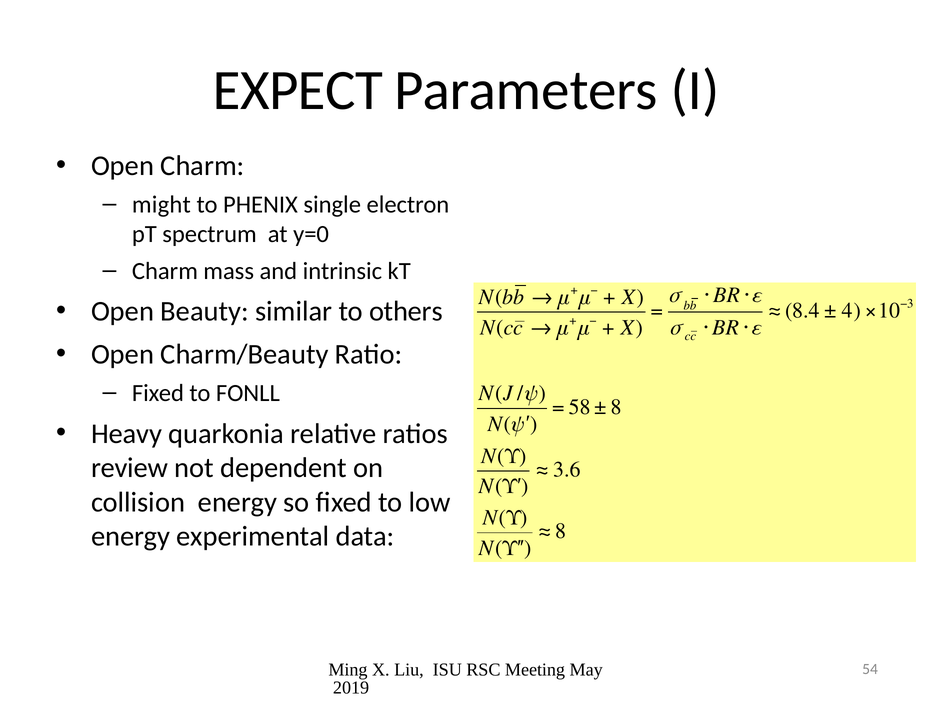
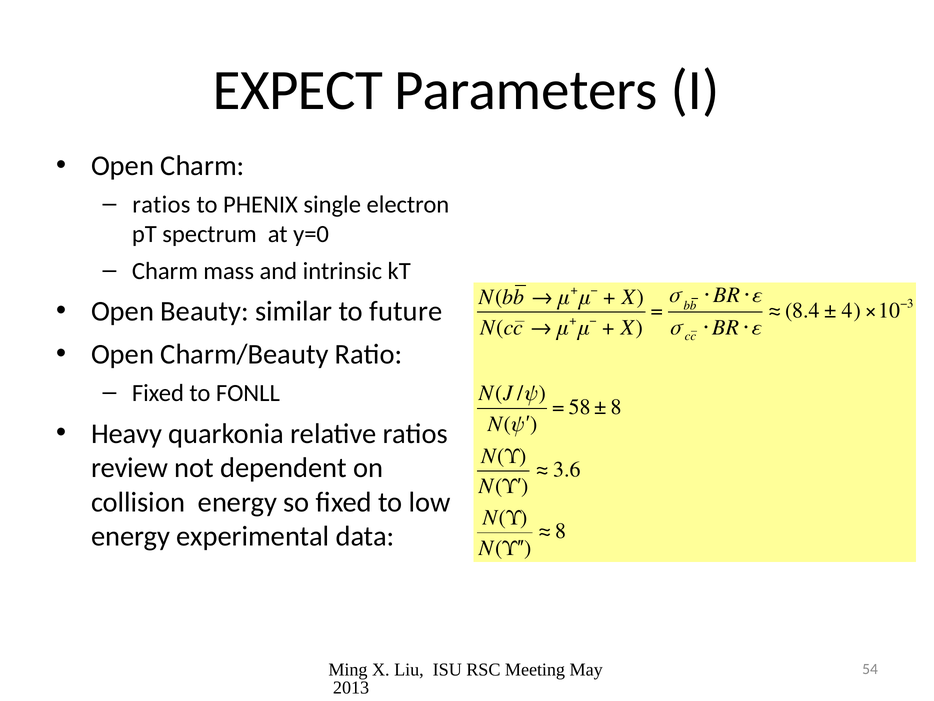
might at (161, 204): might -> ratios
others: others -> future
2019: 2019 -> 2013
